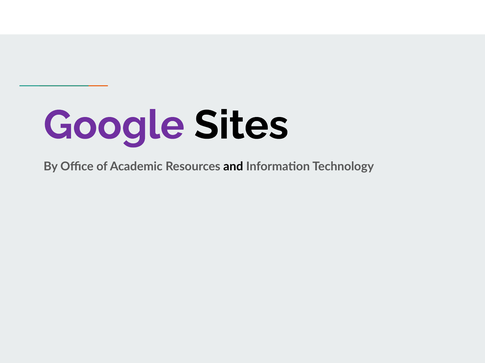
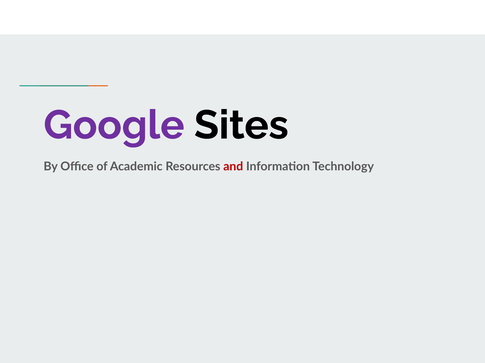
and colour: black -> red
